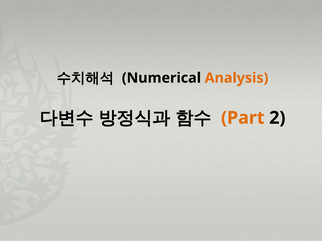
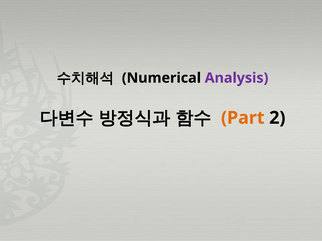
Analysis colour: orange -> purple
